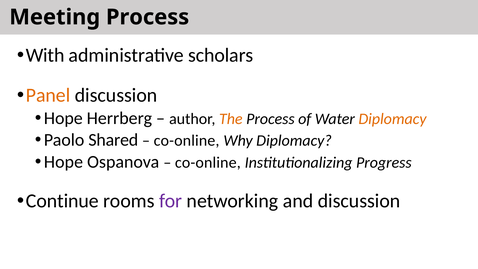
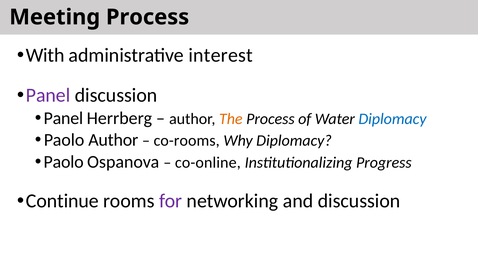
scholars: scholars -> interest
Panel at (48, 95) colour: orange -> purple
Hope at (63, 118): Hope -> Panel
Diplomacy at (392, 119) colour: orange -> blue
Paolo Shared: Shared -> Author
co-online at (187, 141): co-online -> co-rooms
Hope at (63, 162): Hope -> Paolo
